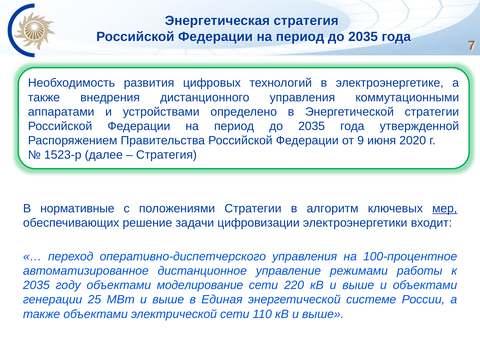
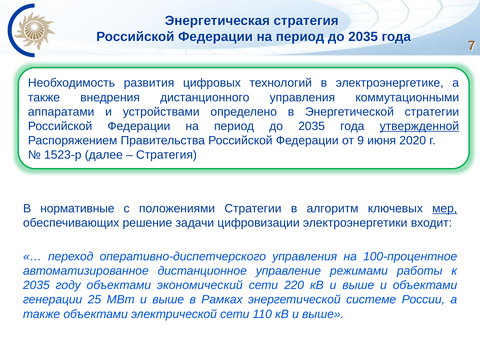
утвержденной underline: none -> present
моделирование: моделирование -> экономический
Единая: Единая -> Рамках
